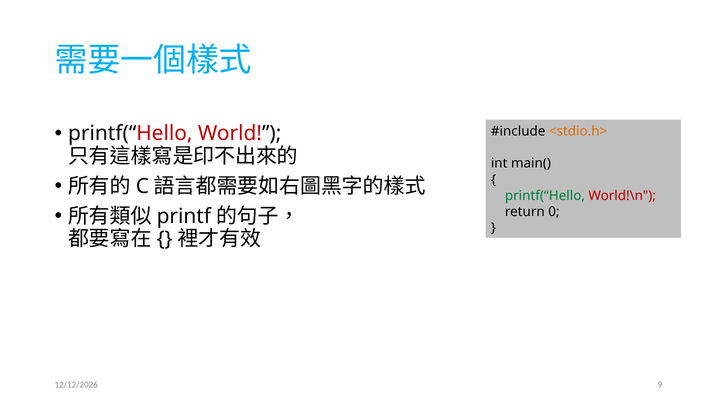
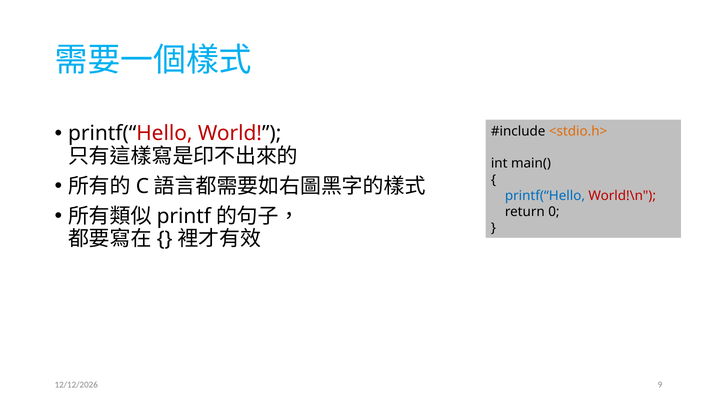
printf(“Hello at (545, 196) colour: green -> blue
